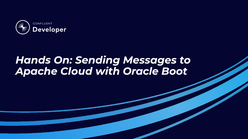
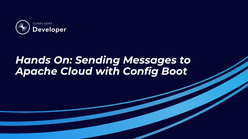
Oracle: Oracle -> Config
